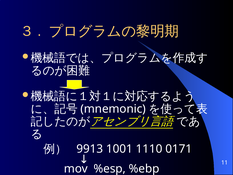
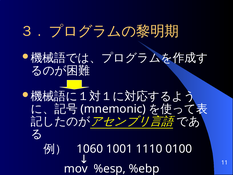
9913: 9913 -> 1060
0171: 0171 -> 0100
